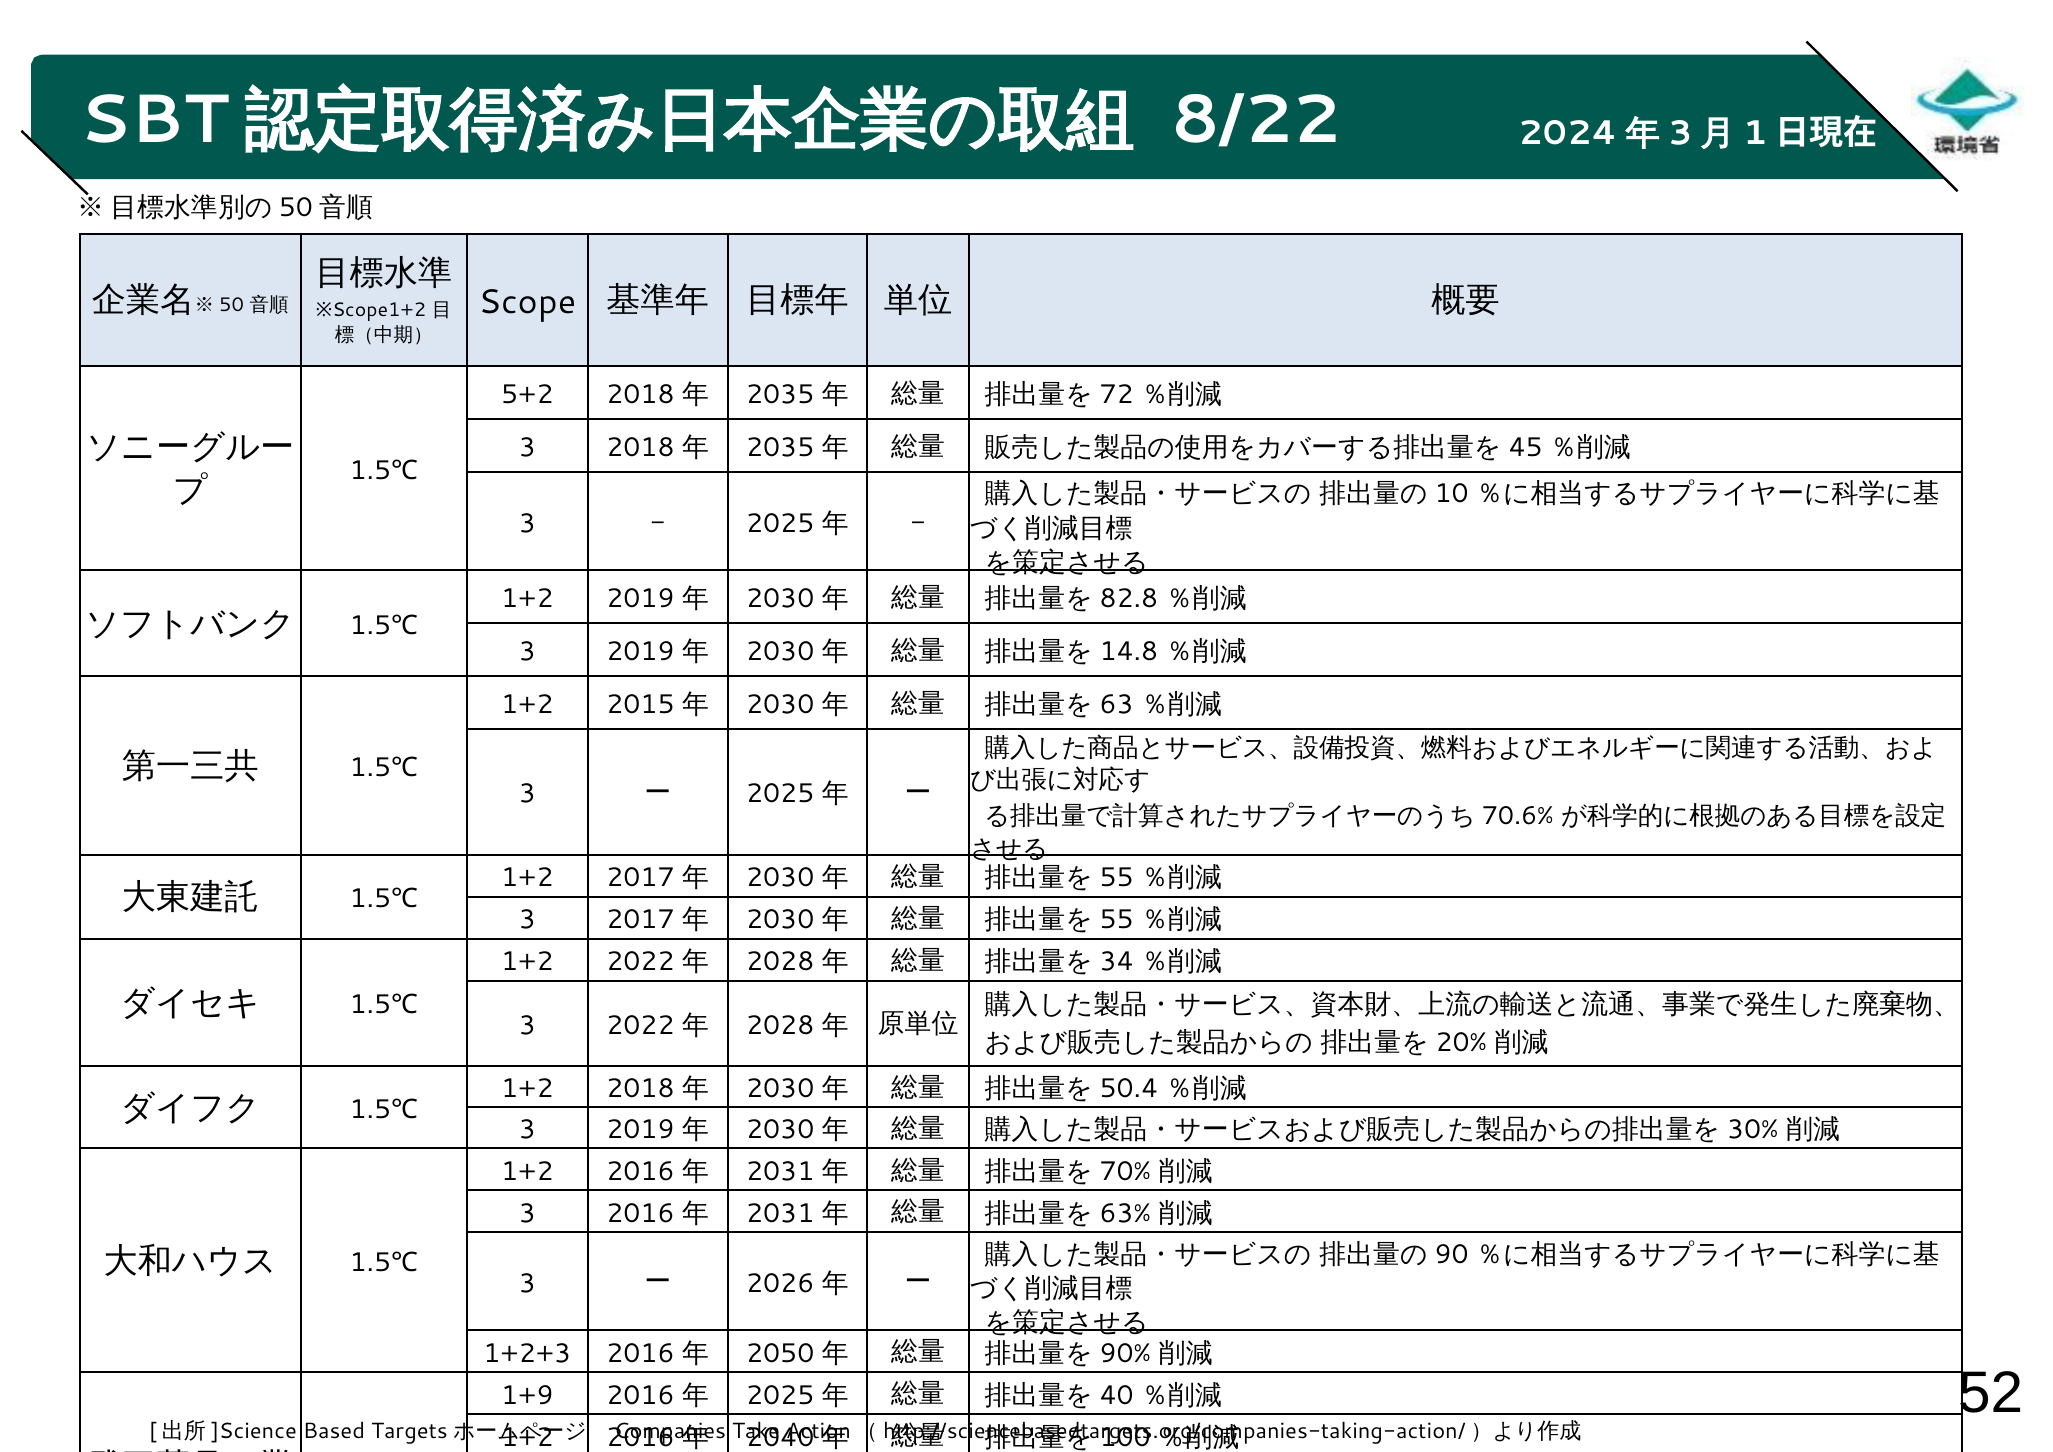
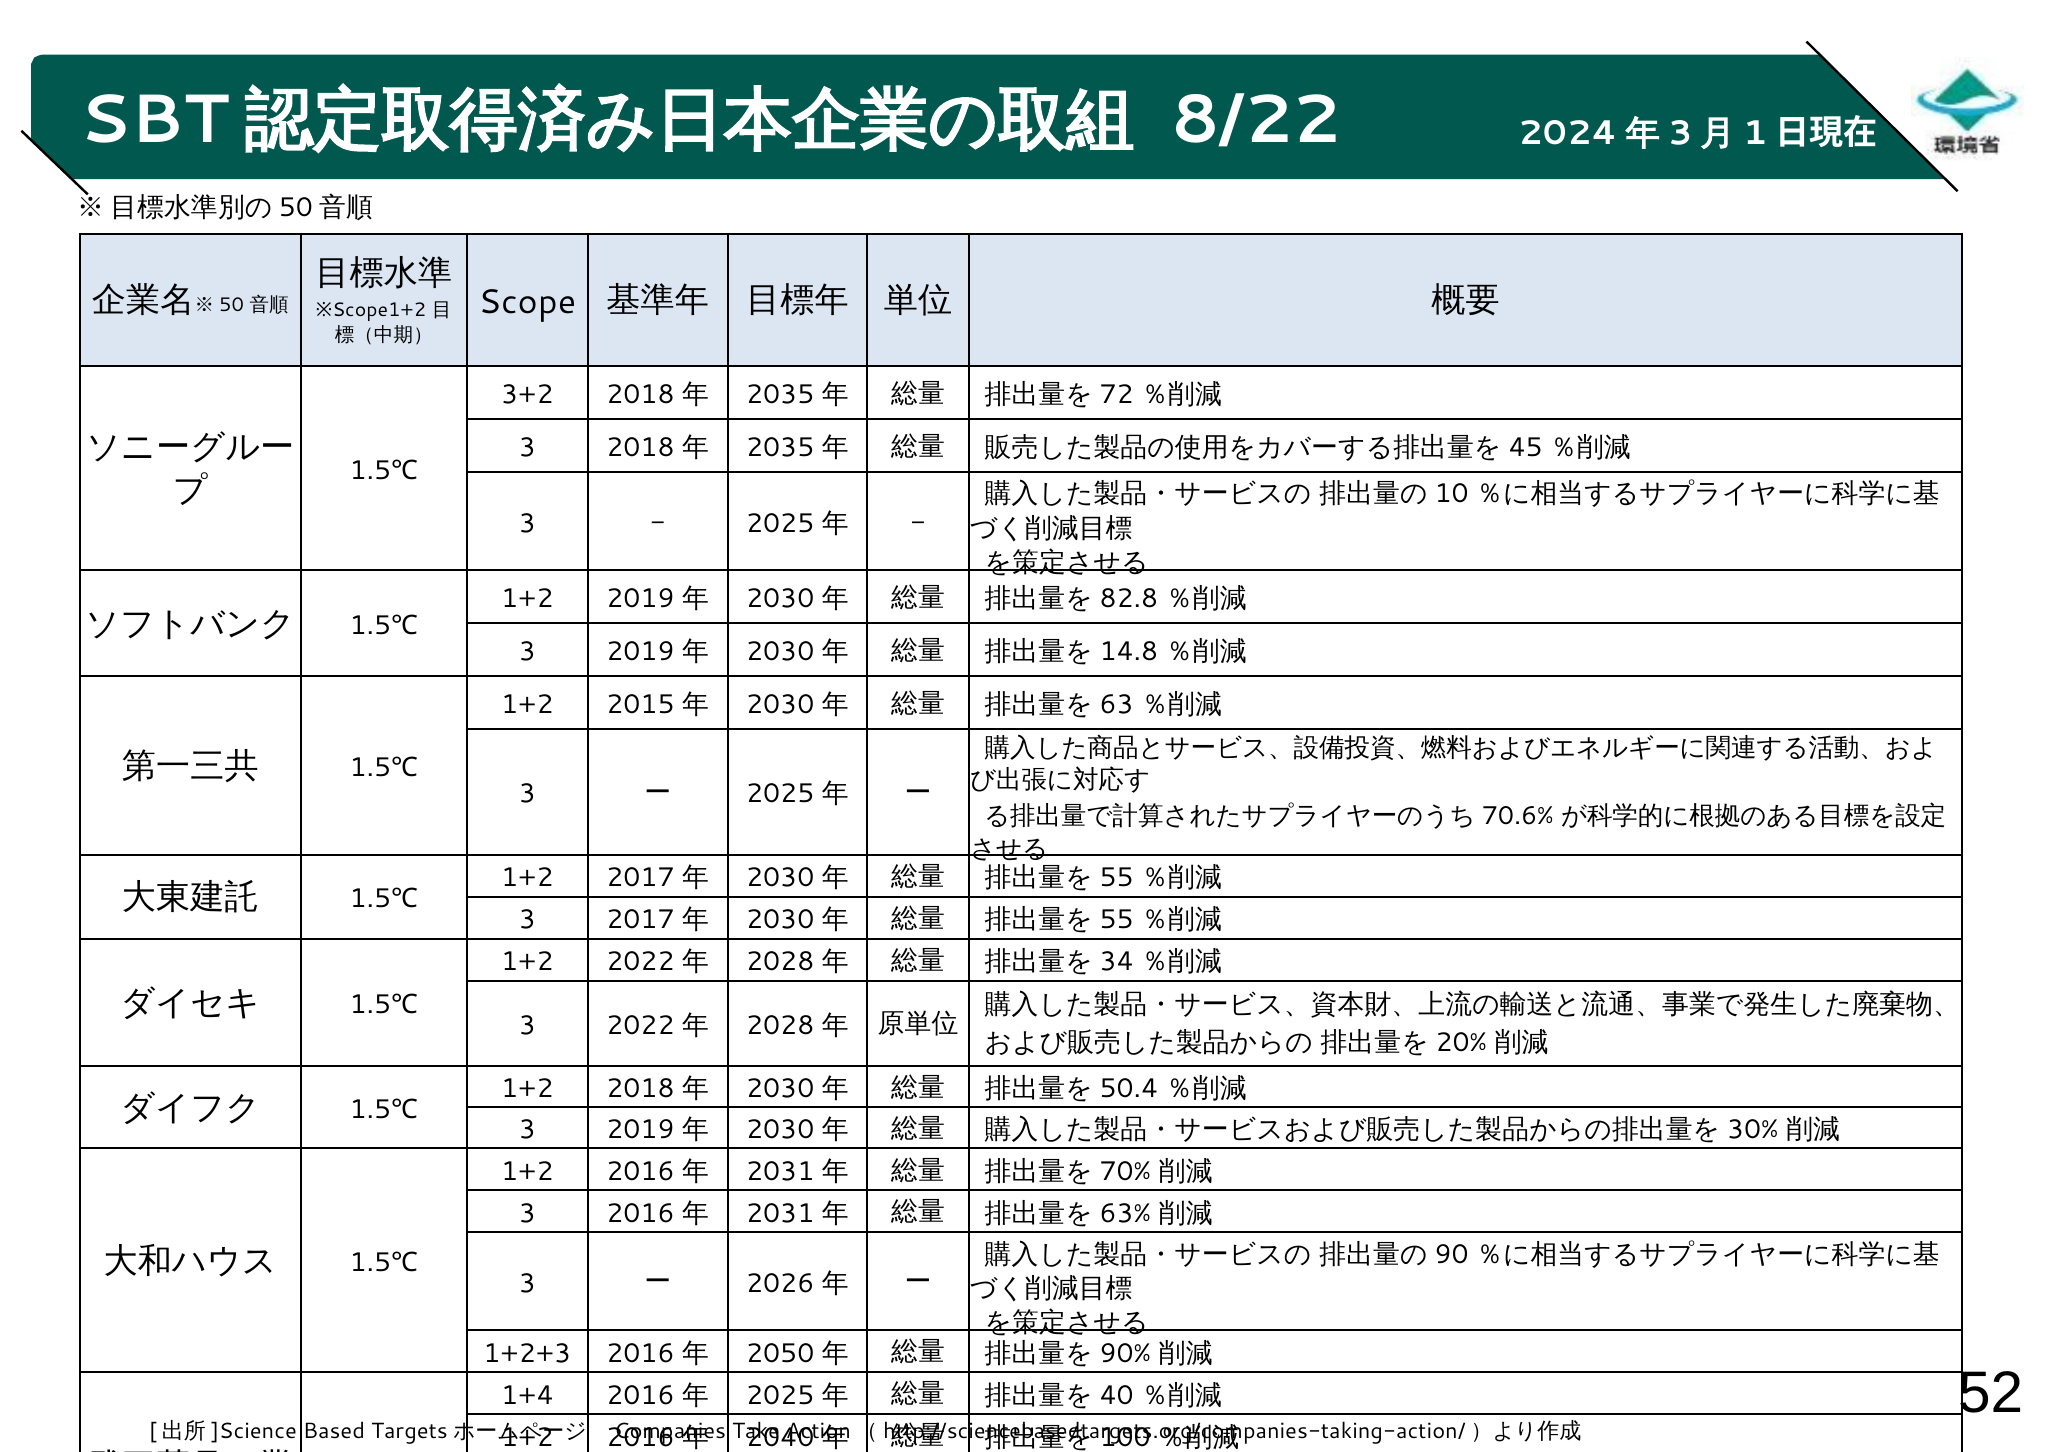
5+2: 5+2 -> 3+2
1+9: 1+9 -> 1+4
